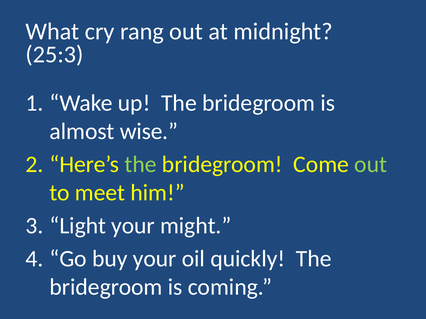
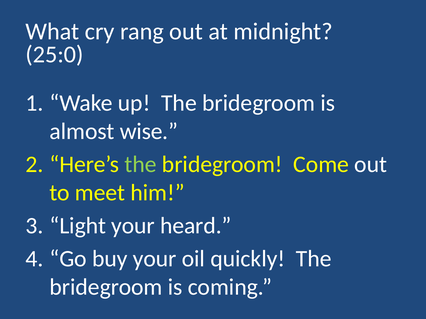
25:3: 25:3 -> 25:0
out at (371, 165) colour: light green -> white
might: might -> heard
